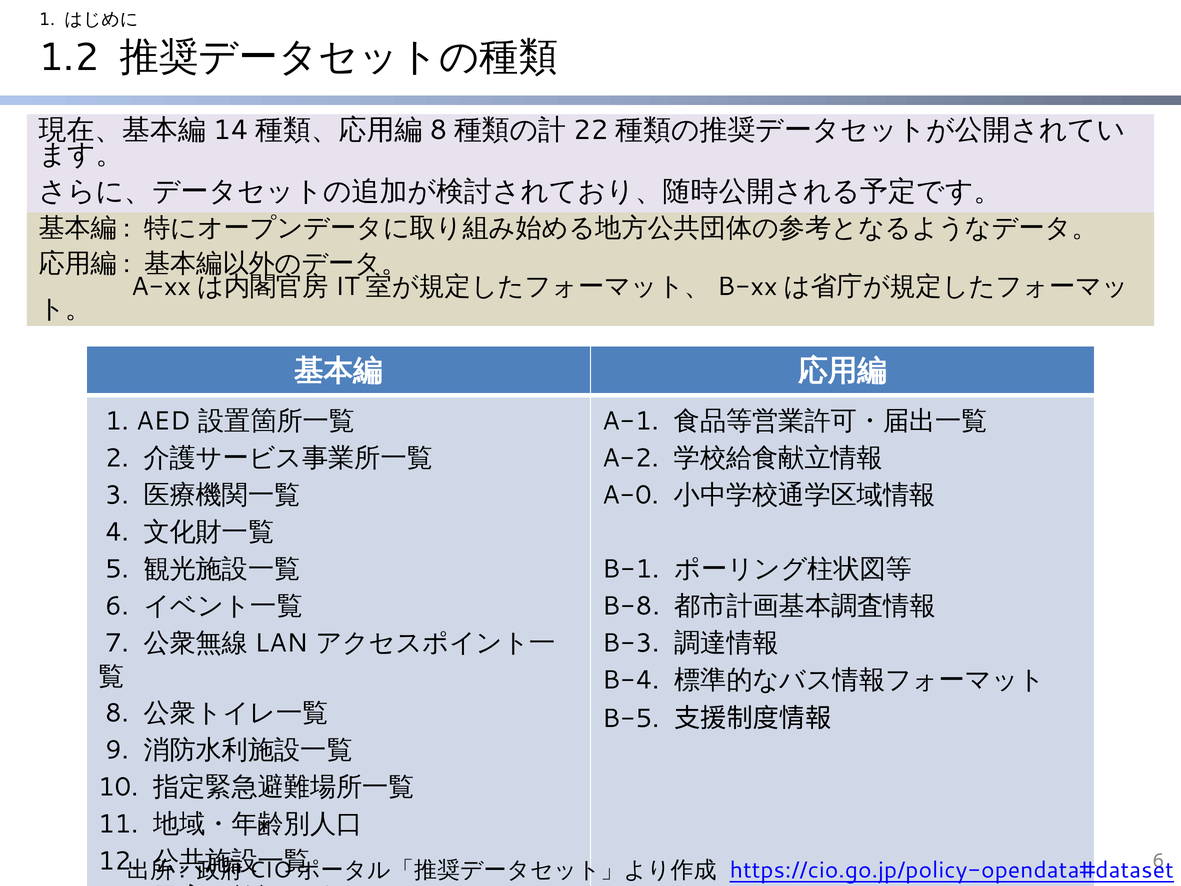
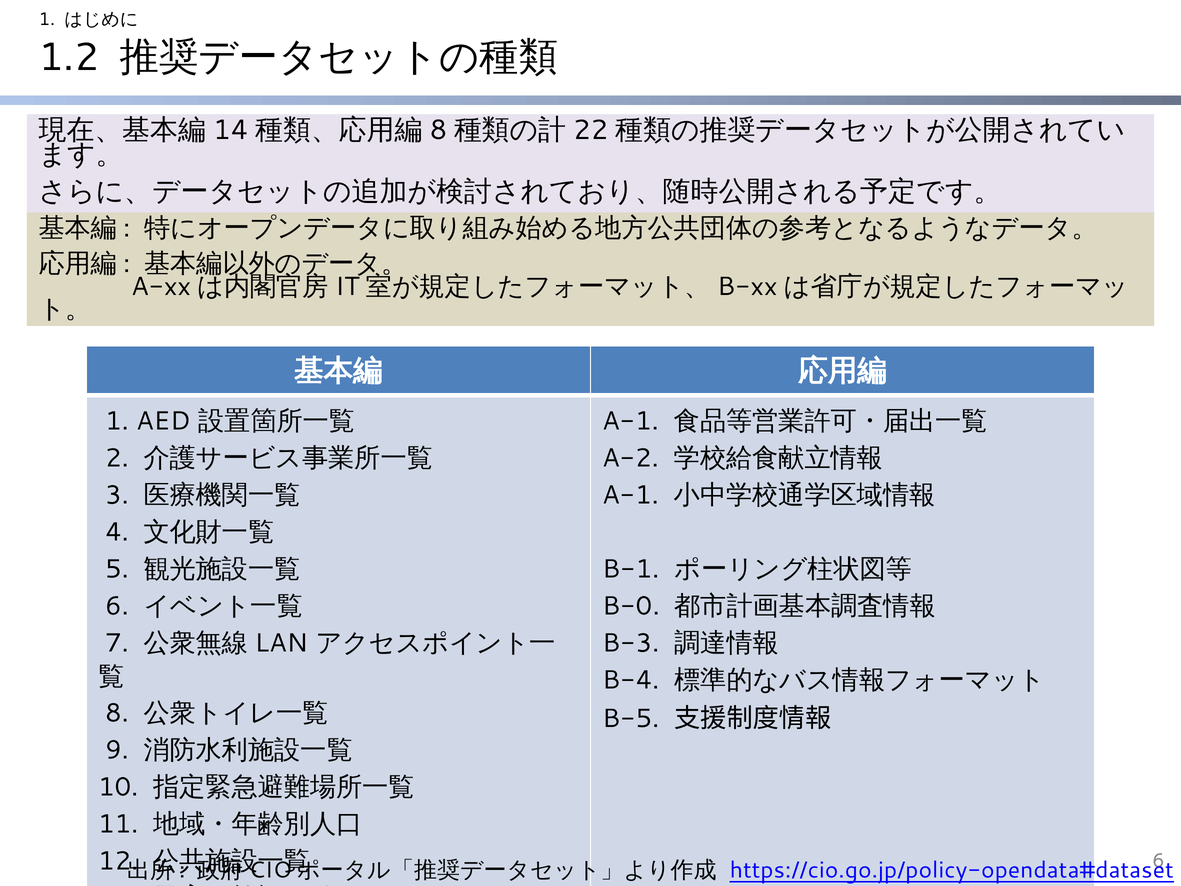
A-0 at (631, 495): A-0 -> A-1
B-8: B-8 -> B-0
